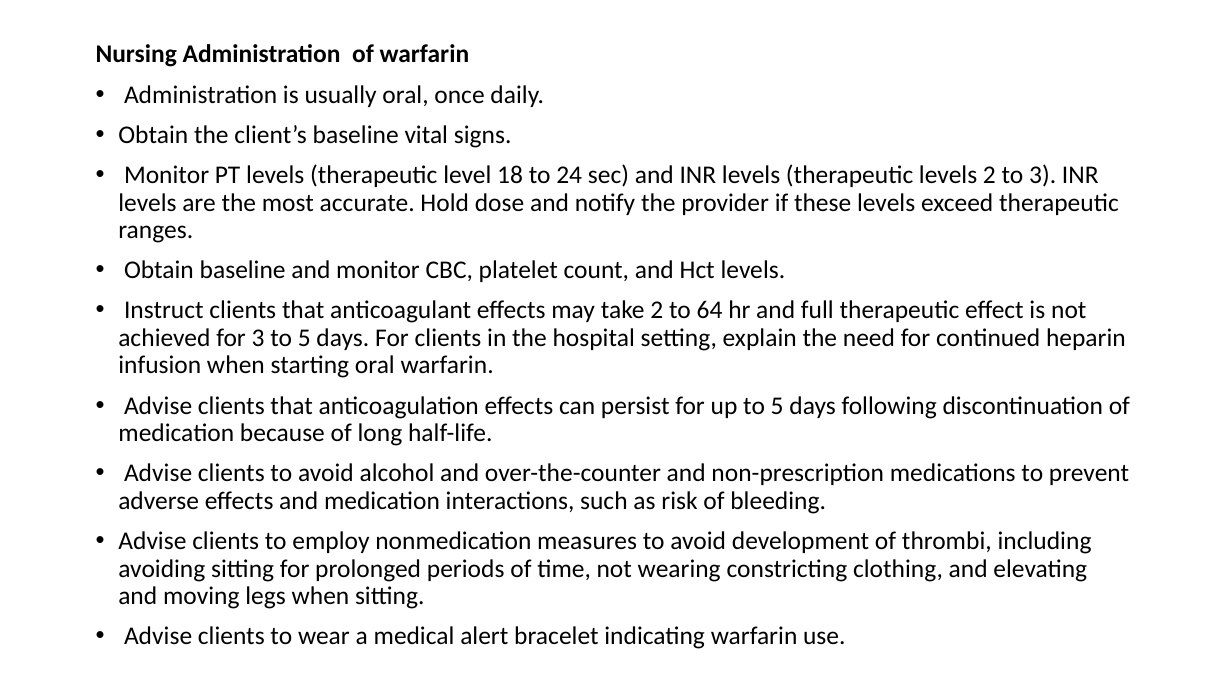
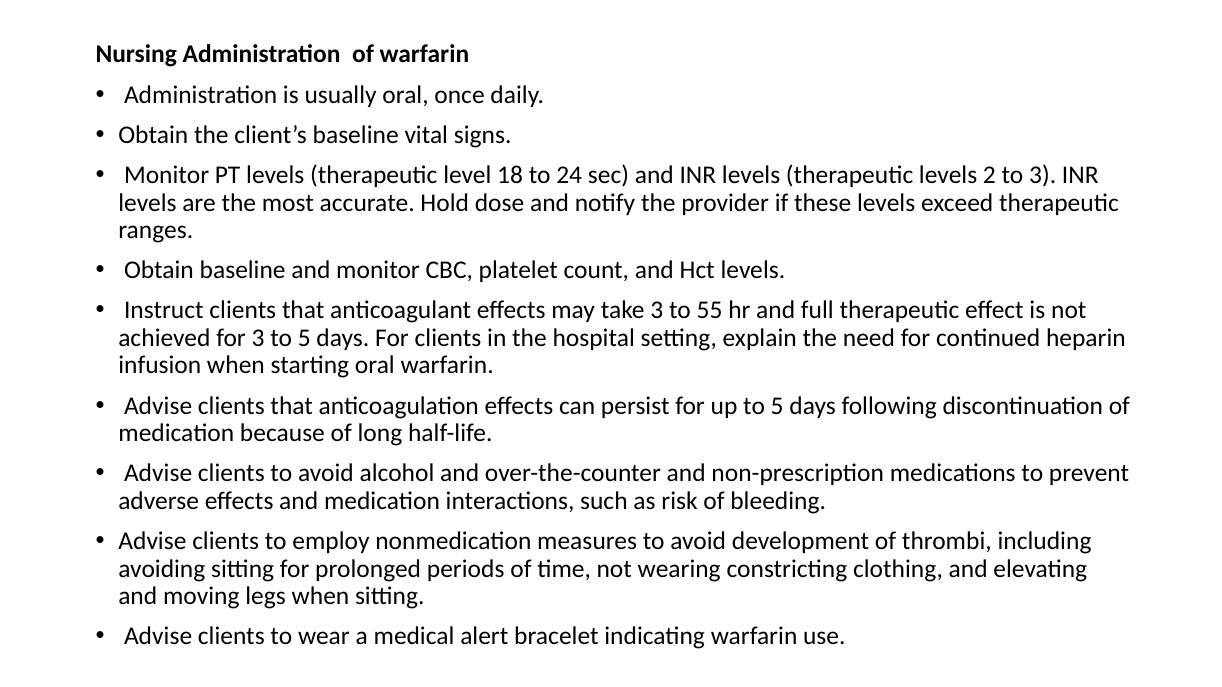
take 2: 2 -> 3
64: 64 -> 55
